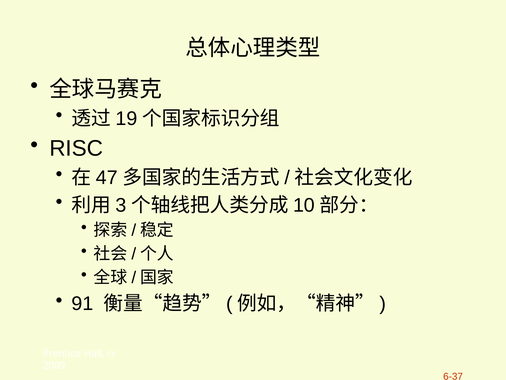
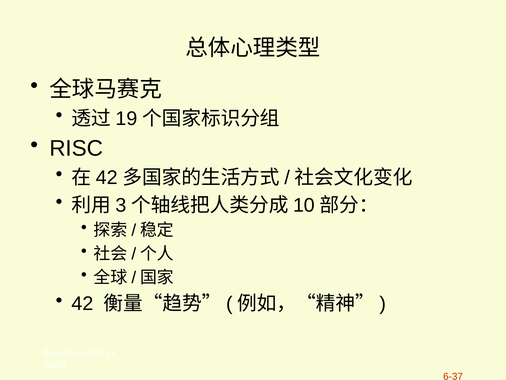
47 at (107, 177): 47 -> 42
91 at (82, 303): 91 -> 42
